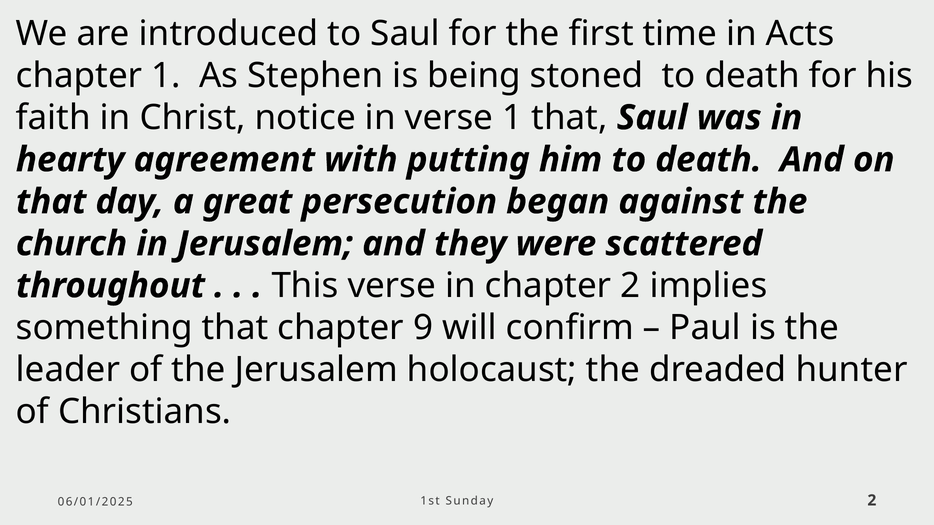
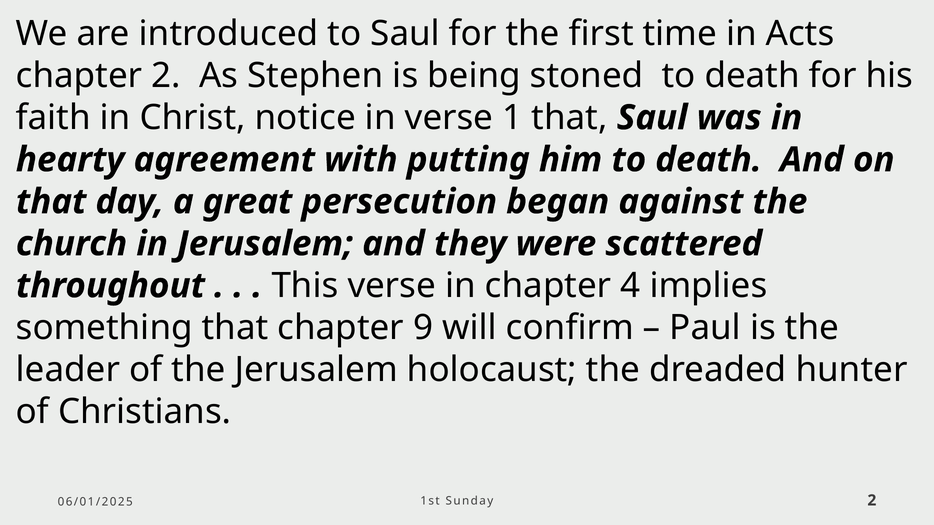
chapter 1: 1 -> 2
chapter 2: 2 -> 4
